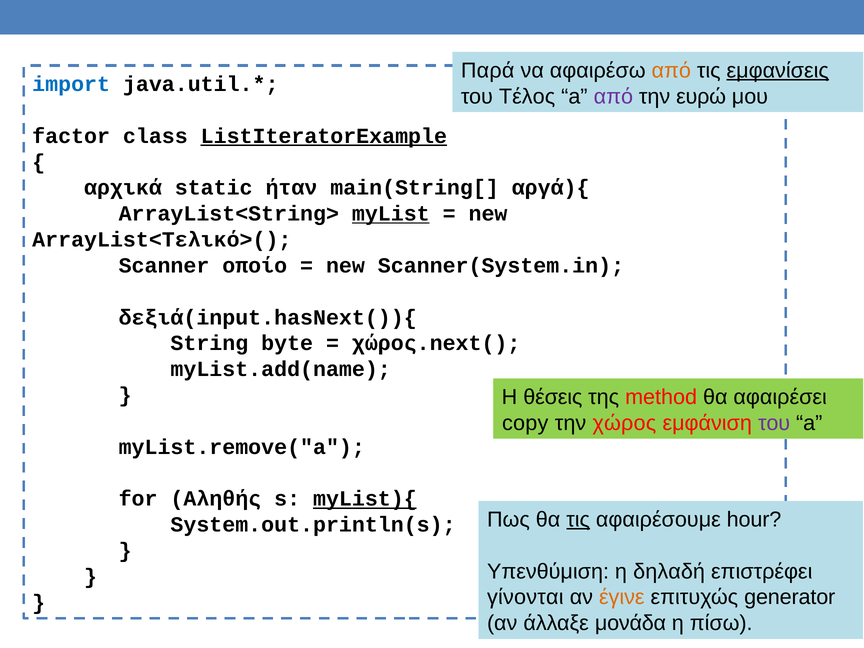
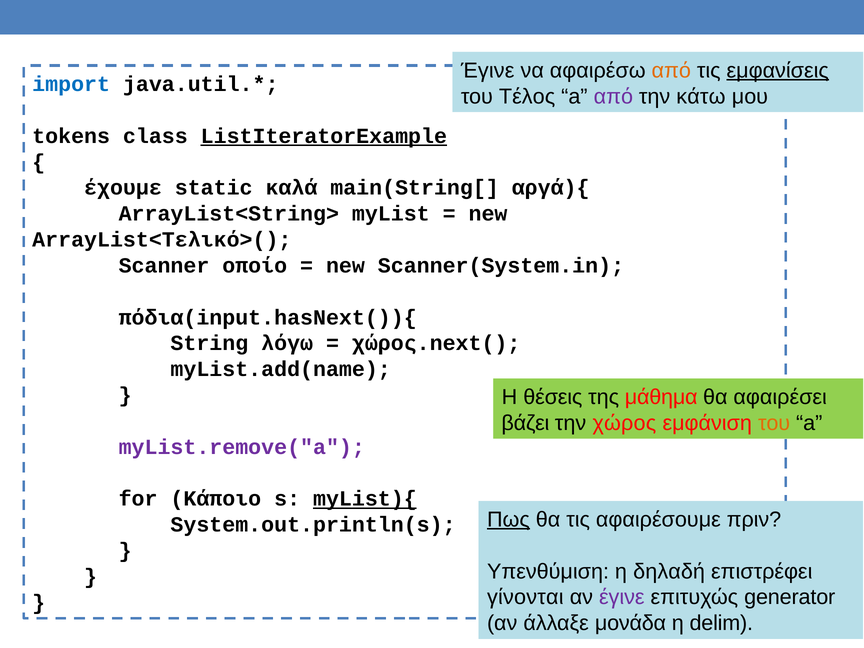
Παρά at (488, 71): Παρά -> Έγινε
ευρώ: ευρώ -> κάτω
factor: factor -> tokens
αρχικά: αρχικά -> έχουμε
ήταν: ήταν -> καλά
myList underline: present -> none
δεξιά(input.hasNext()){: δεξιά(input.hasNext()){ -> πόδια(input.hasNext()){
byte: byte -> λόγω
method: method -> μάθημα
copy: copy -> βάζει
του at (774, 423) colour: purple -> orange
myList.remove("a colour: black -> purple
Αληθής: Αληθής -> Κάποιο
Πως underline: none -> present
τις at (578, 520) underline: present -> none
hour: hour -> πριν
έγινε at (622, 597) colour: orange -> purple
πίσω: πίσω -> delim
